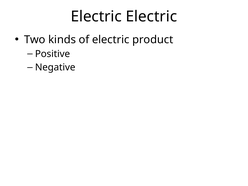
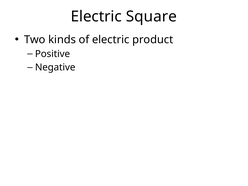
Electric Electric: Electric -> Square
